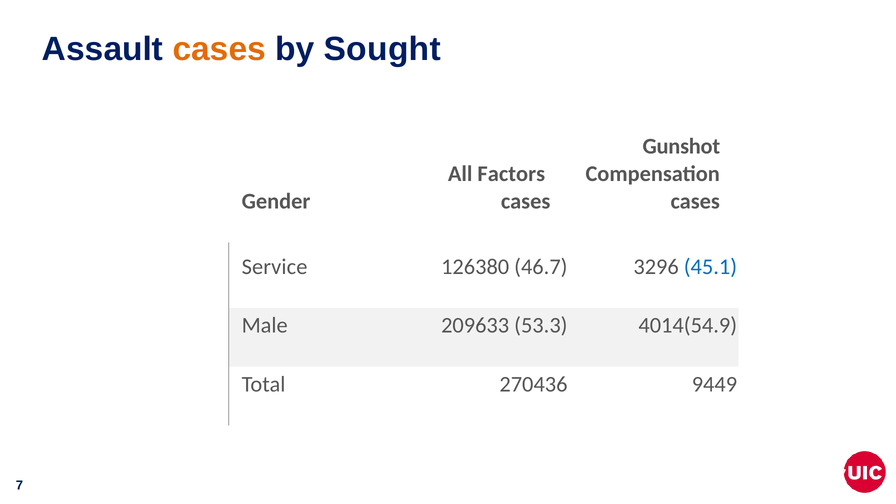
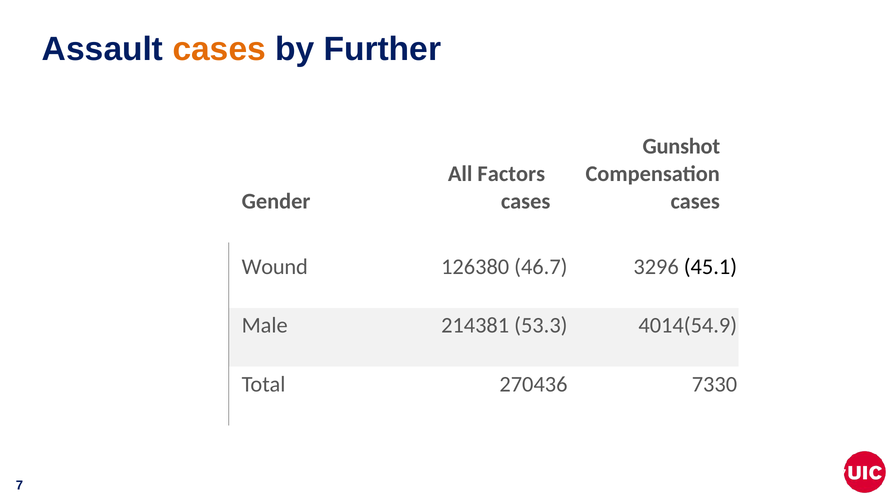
Sought: Sought -> Further
Service: Service -> Wound
45.1 colour: blue -> black
209633: 209633 -> 214381
9449: 9449 -> 7330
